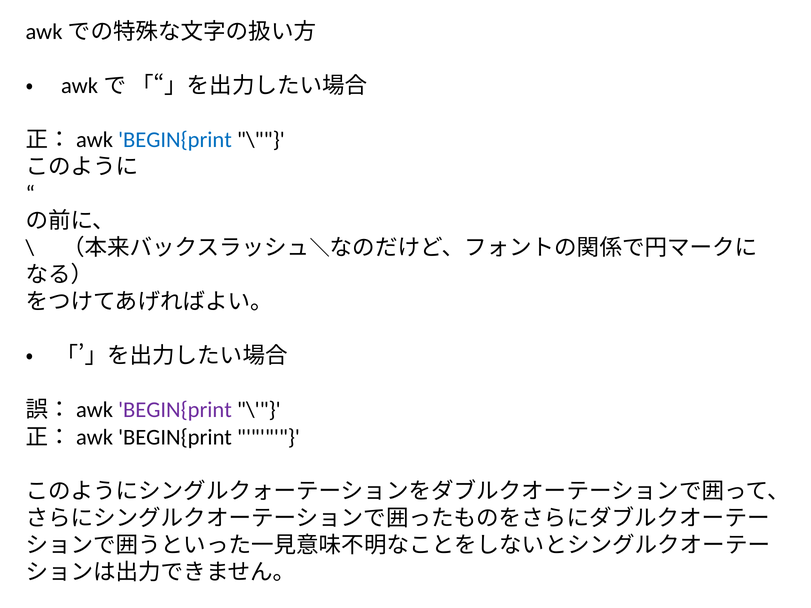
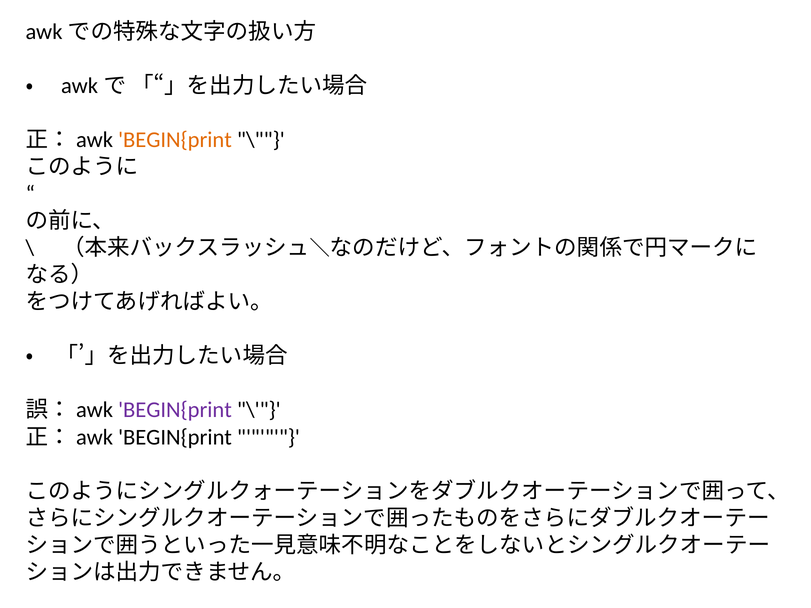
BEGIN{print at (175, 140) colour: blue -> orange
